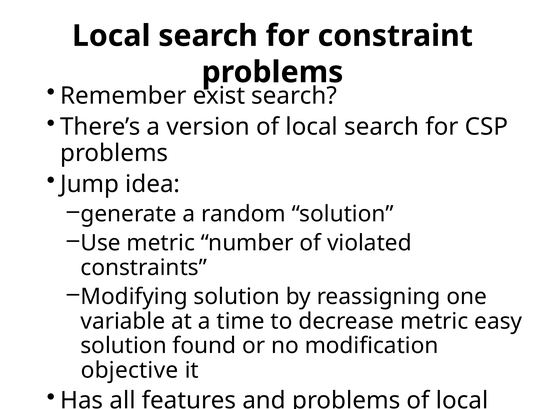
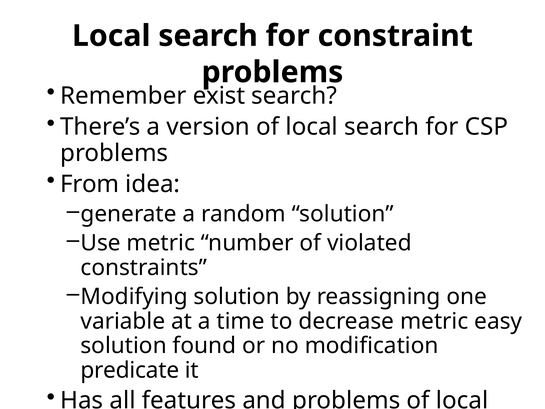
Jump: Jump -> From
objective: objective -> predicate
